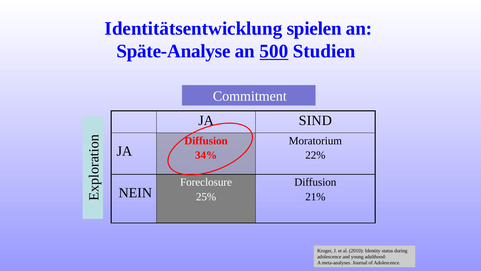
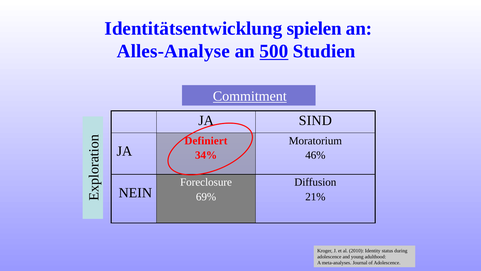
Späte-Analyse: Späte-Analyse -> Alles-Analyse
Commitment underline: none -> present
Diffusion at (206, 140): Diffusion -> Definiert
22%: 22% -> 46%
25%: 25% -> 69%
